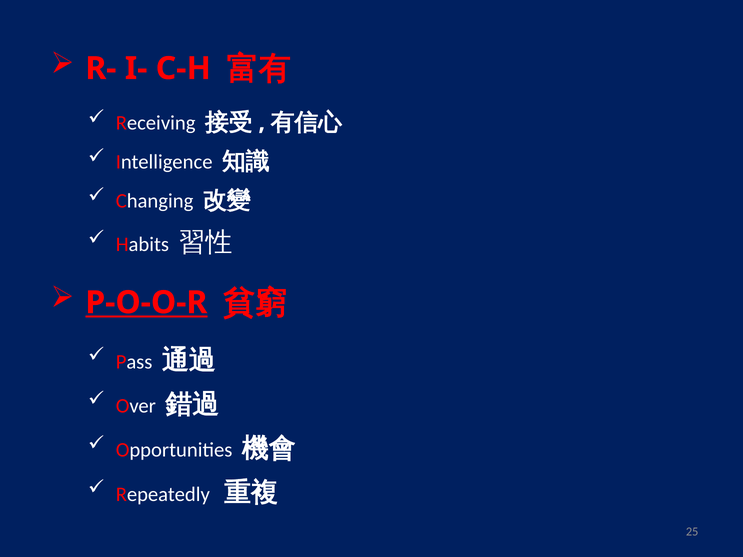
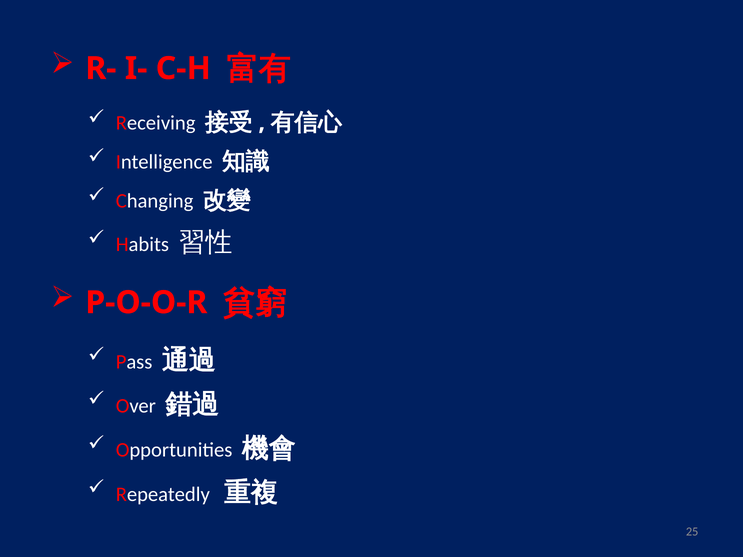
P-O-O-R underline: present -> none
